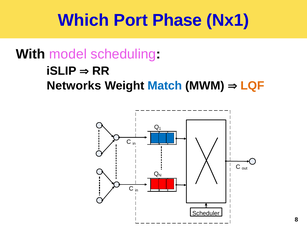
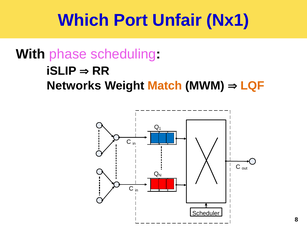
Phase: Phase -> Unfair
model: model -> phase
Match colour: blue -> orange
